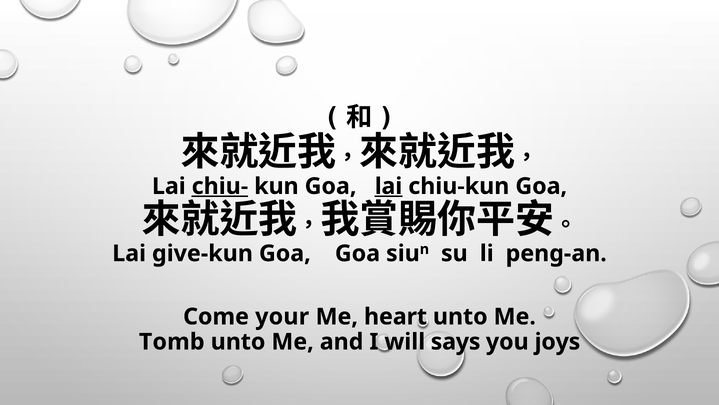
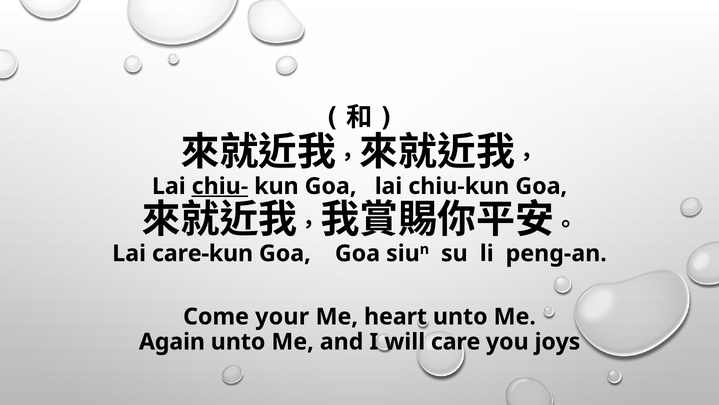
lai at (388, 186) underline: present -> none
give-kun: give-kun -> care-kun
Tomb: Tomb -> Again
says: says -> care
